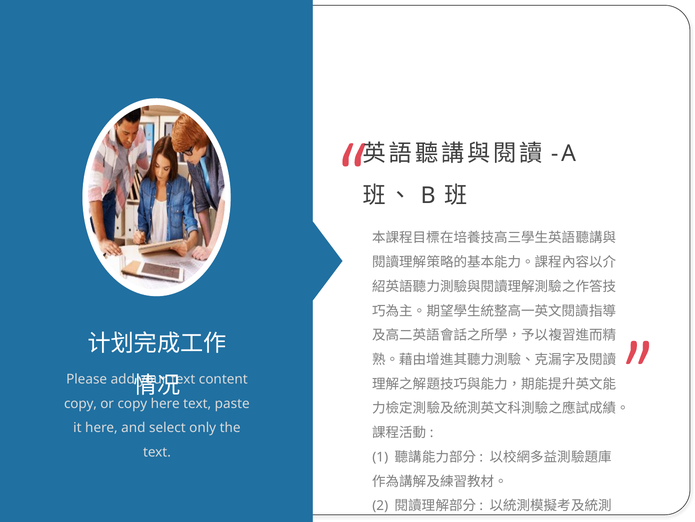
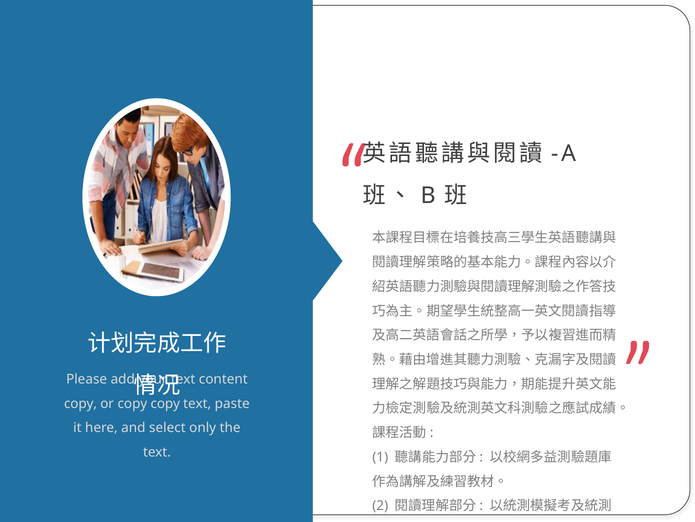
copy here: here -> copy
